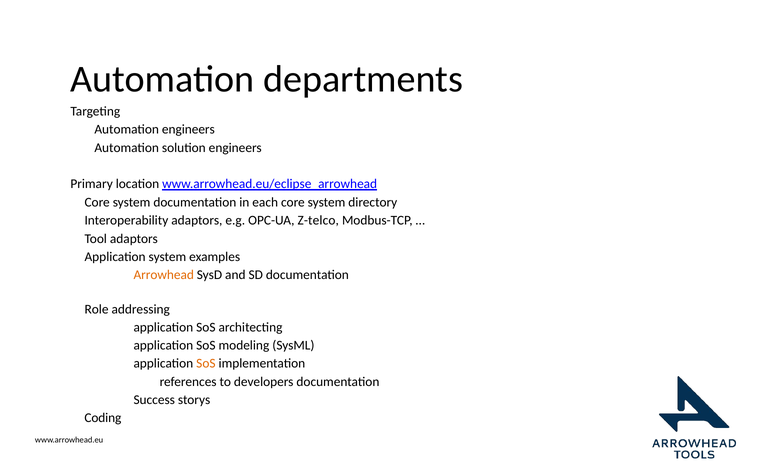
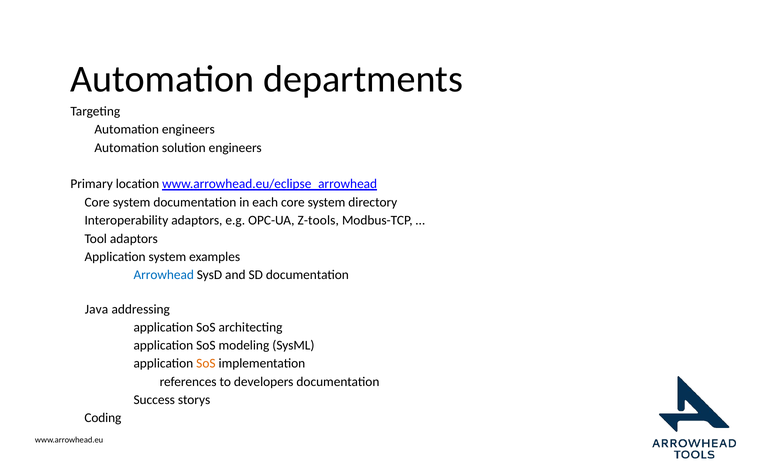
Z-telco: Z-telco -> Z-tools
Arrowhead colour: orange -> blue
Role: Role -> Java
